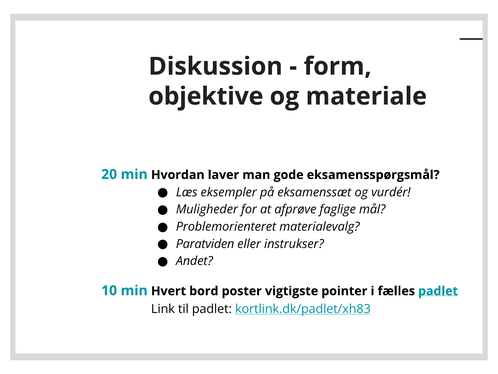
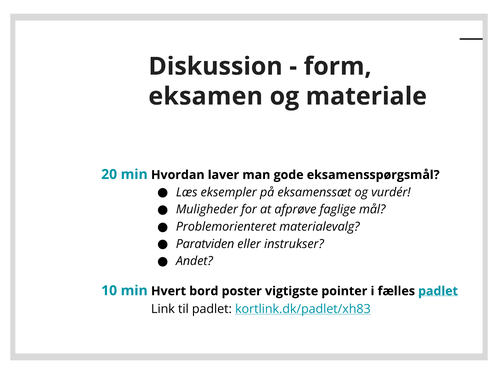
objektive: objektive -> eksamen
